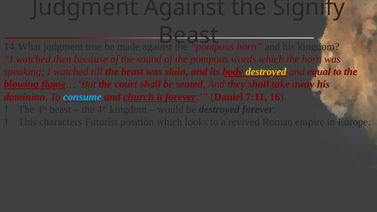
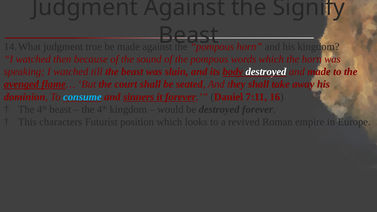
destroyed at (266, 72) colour: yellow -> white
and equal: equal -> made
blowing: blowing -> avenged
church: church -> sinners
